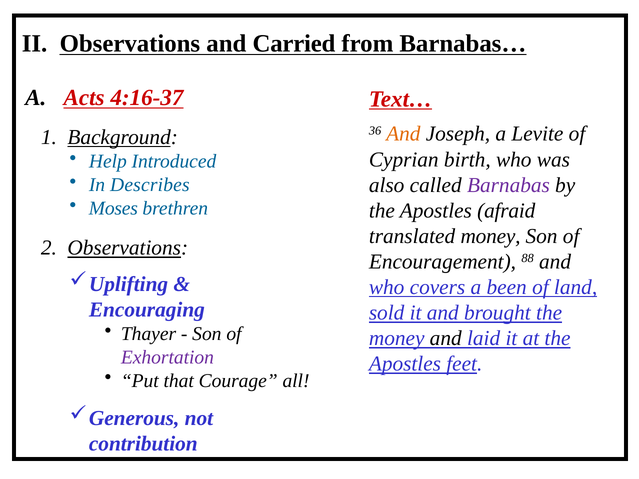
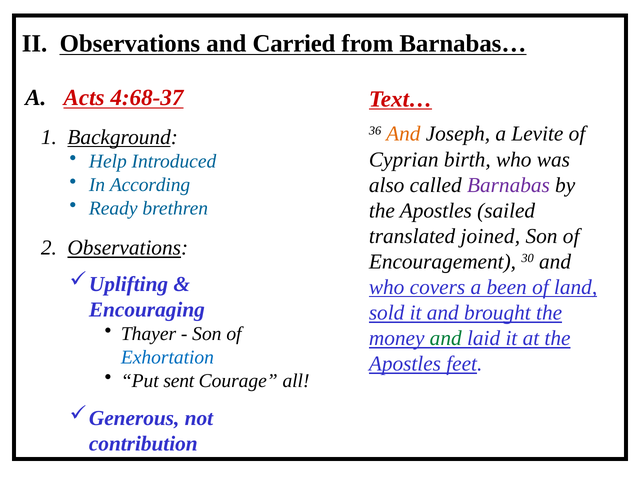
4:16-37: 4:16-37 -> 4:68-37
Describes: Describes -> According
Moses: Moses -> Ready
afraid: afraid -> sailed
translated money: money -> joined
88: 88 -> 30
and at (446, 338) colour: black -> green
Exhortation colour: purple -> blue
that: that -> sent
